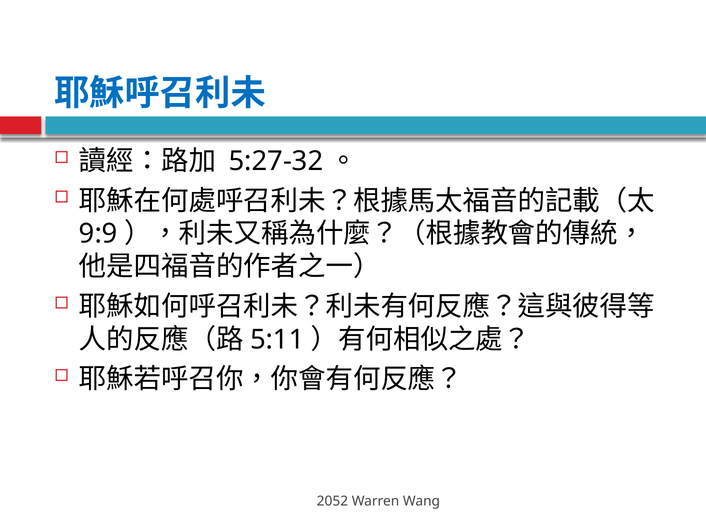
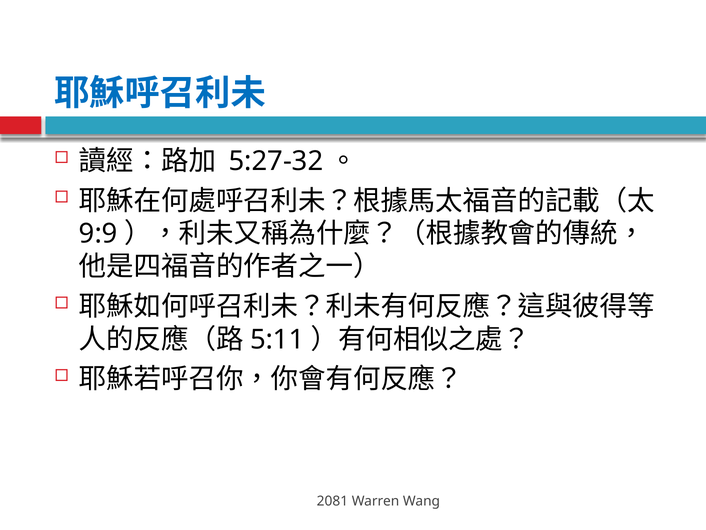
2052: 2052 -> 2081
